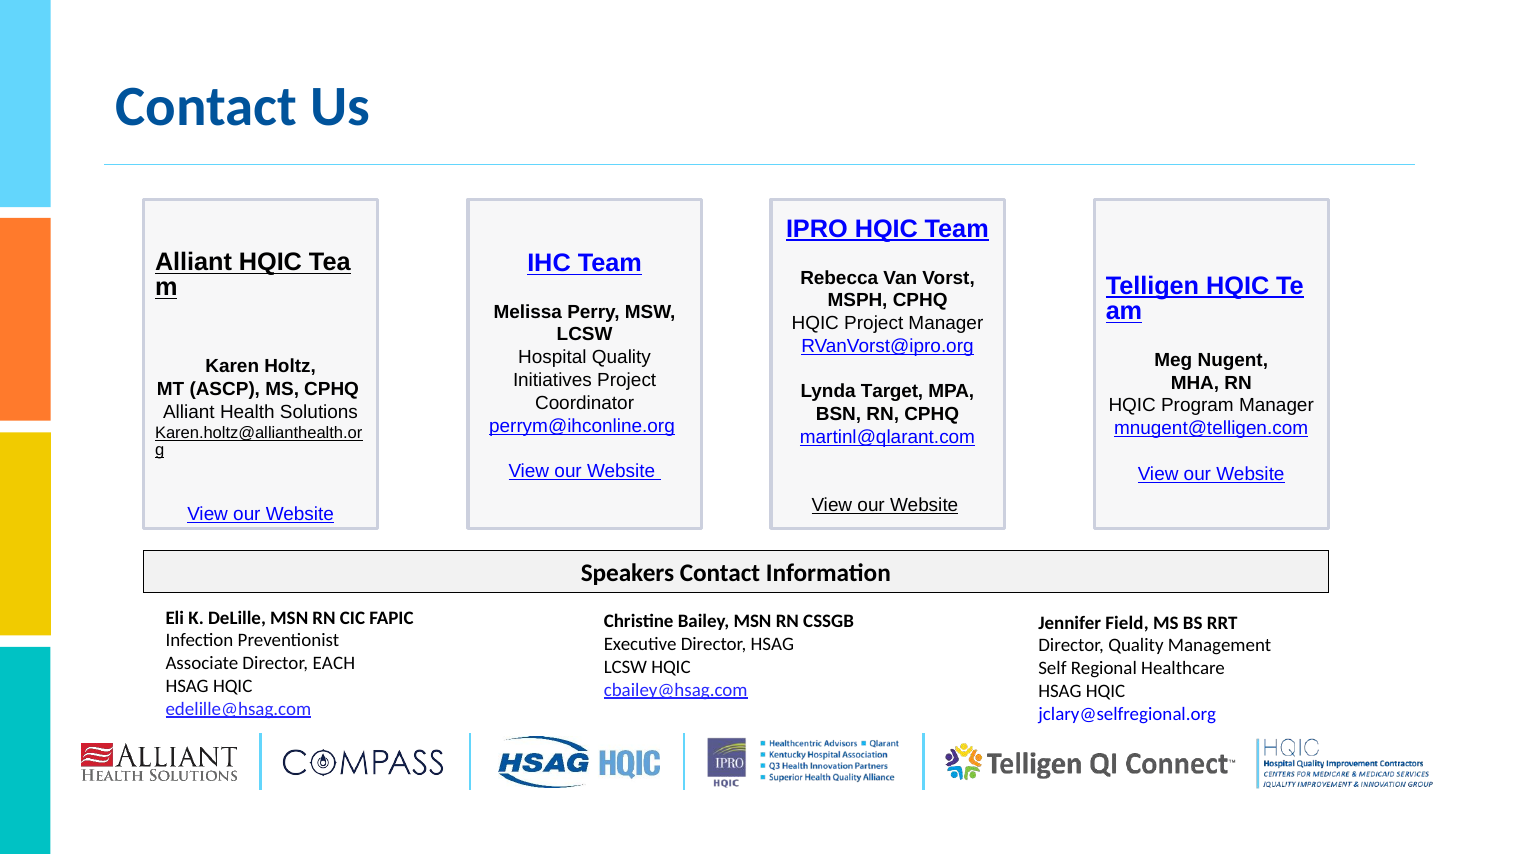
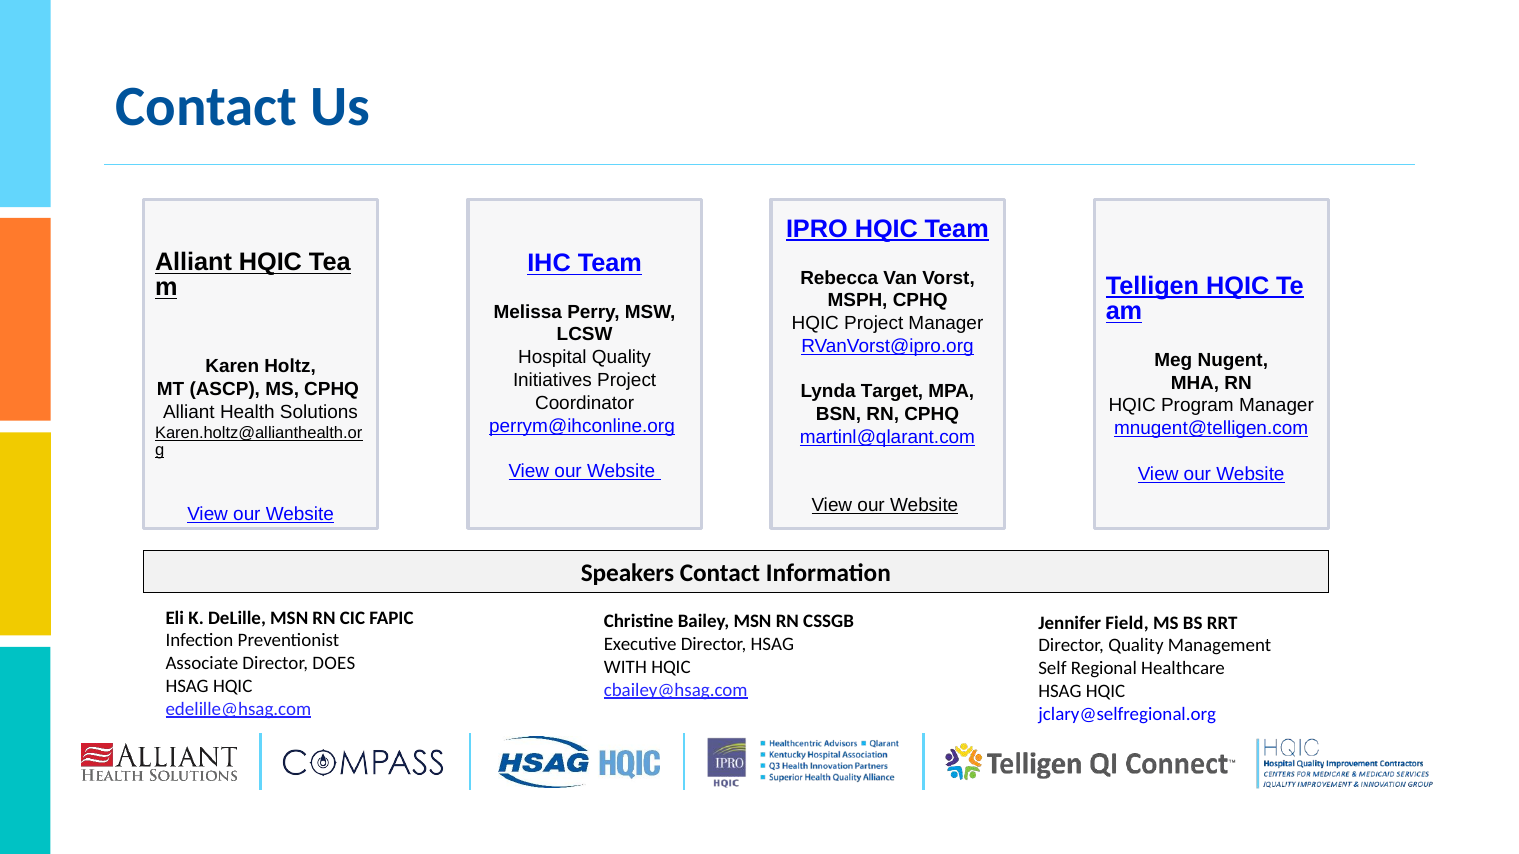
EACH: EACH -> DOES
LCSW at (625, 667): LCSW -> WITH
